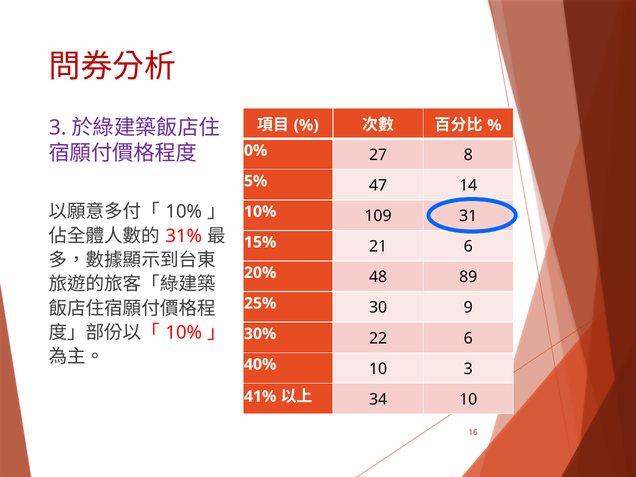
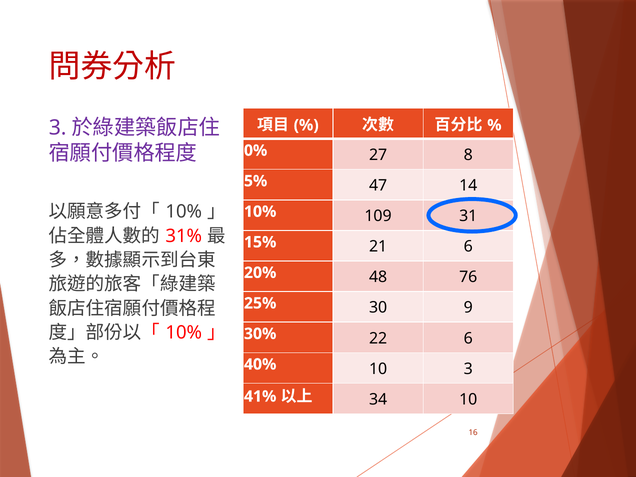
89: 89 -> 76
